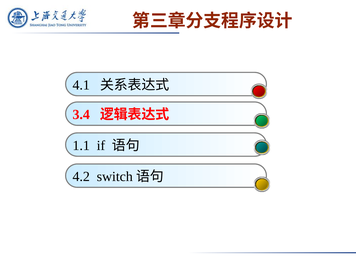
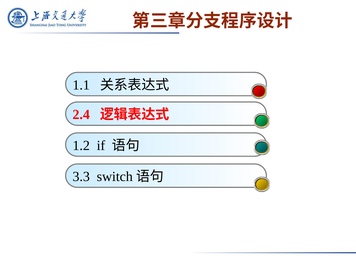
4.1: 4.1 -> 1.1
3.4: 3.4 -> 2.4
1.1: 1.1 -> 1.2
4.2: 4.2 -> 3.3
